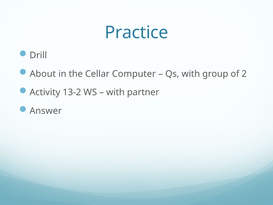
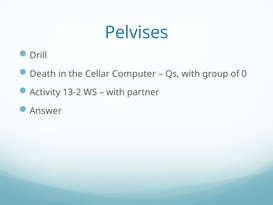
Practice: Practice -> Pelvises
About: About -> Death
2: 2 -> 0
